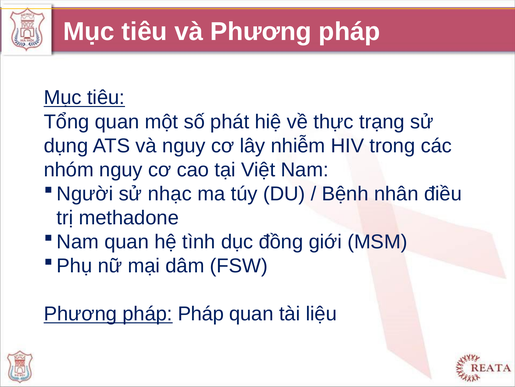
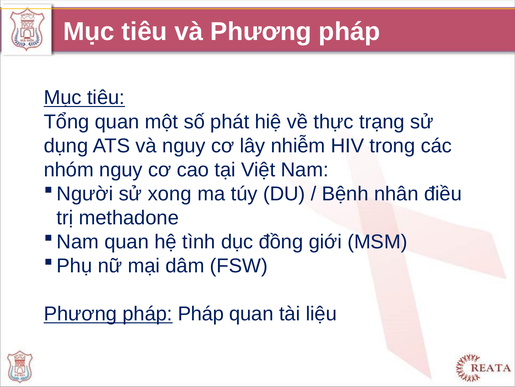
nhạc: nhạc -> xong
